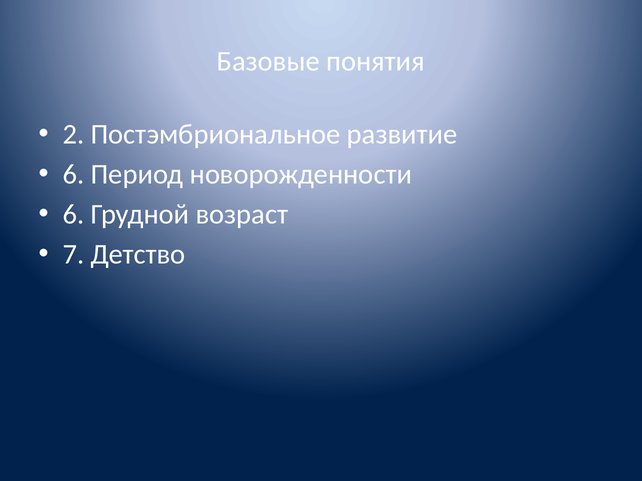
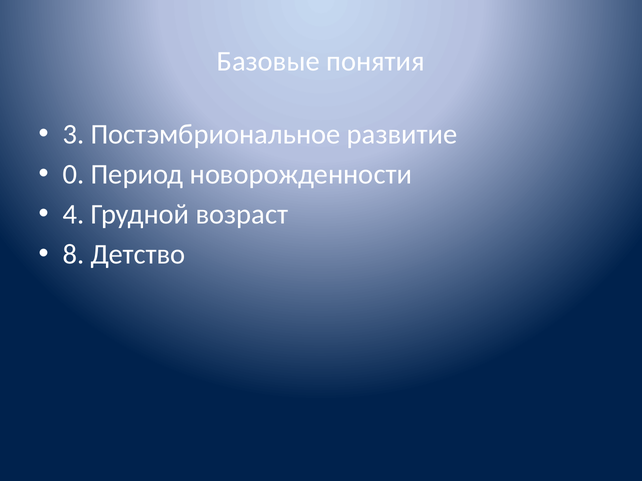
2: 2 -> 3
6 at (73, 175): 6 -> 0
6 at (73, 215): 6 -> 4
7: 7 -> 8
